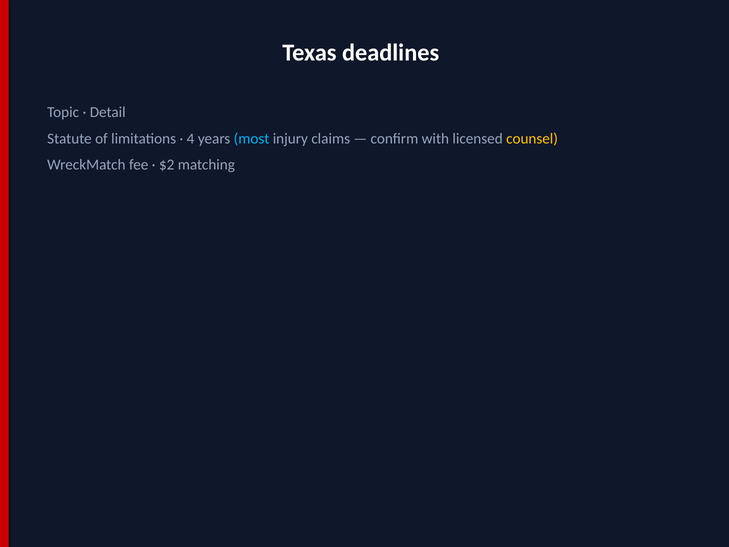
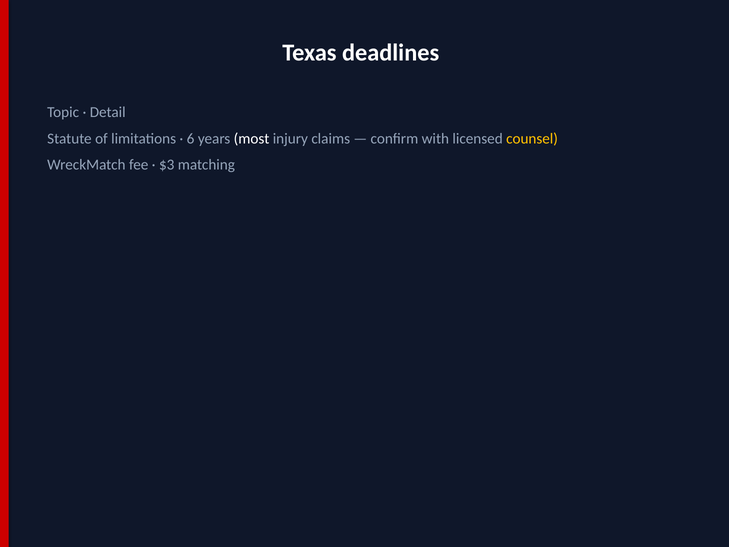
4: 4 -> 6
most colour: light blue -> white
$2: $2 -> $3
